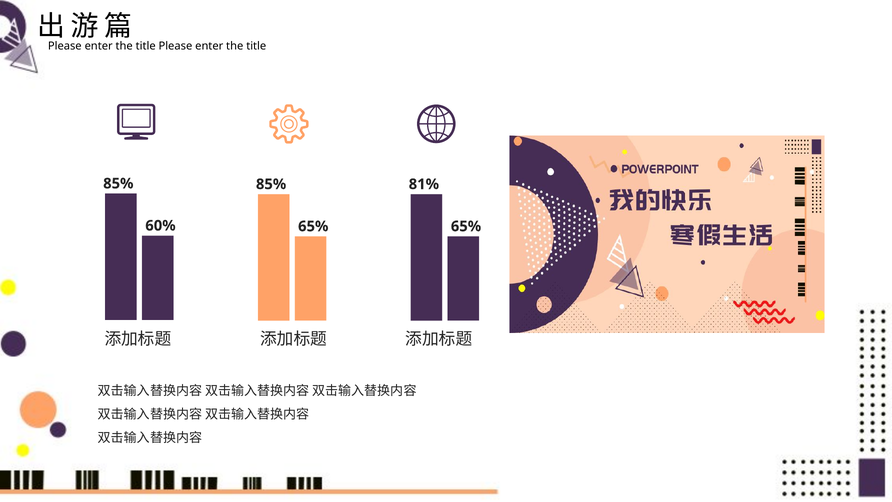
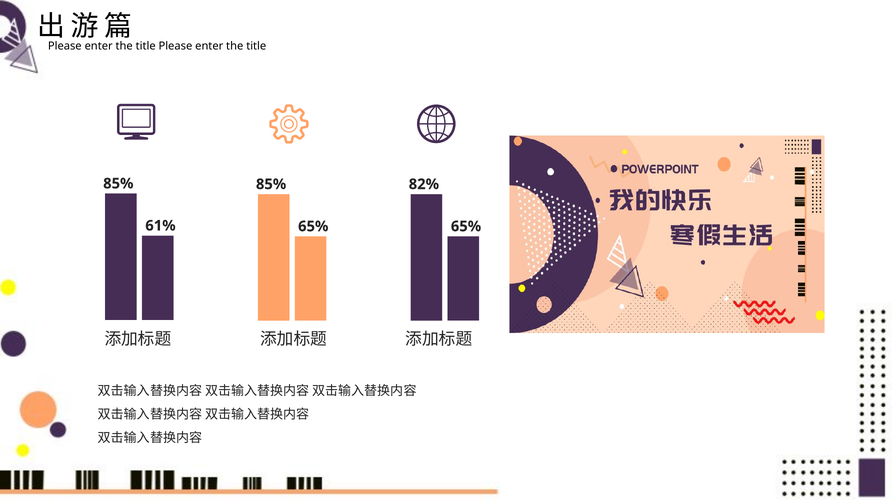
81%: 81% -> 82%
60%: 60% -> 61%
